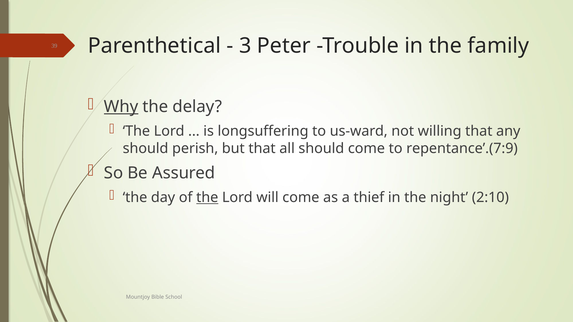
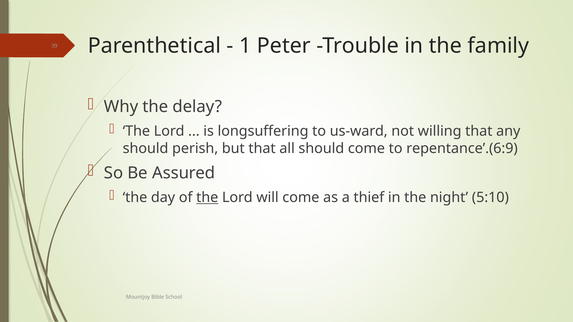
3: 3 -> 1
Why underline: present -> none
repentance’.(7:9: repentance’.(7:9 -> repentance’.(6:9
2:10: 2:10 -> 5:10
